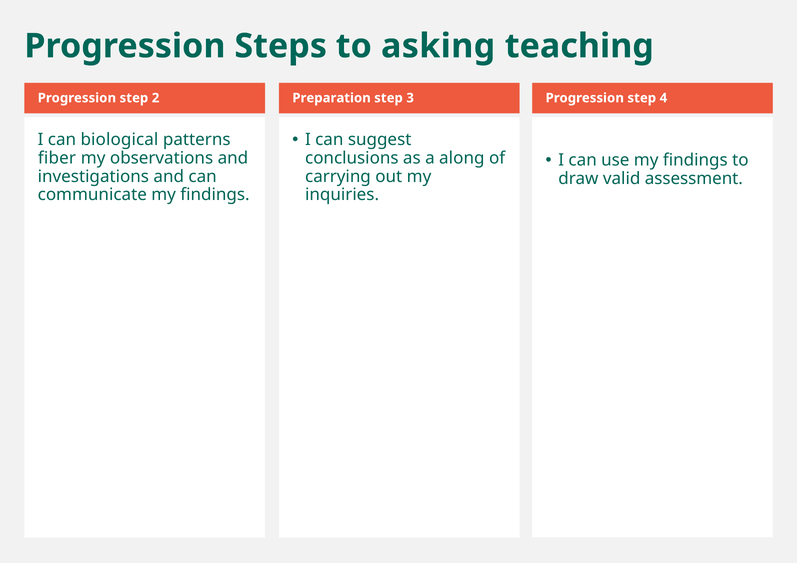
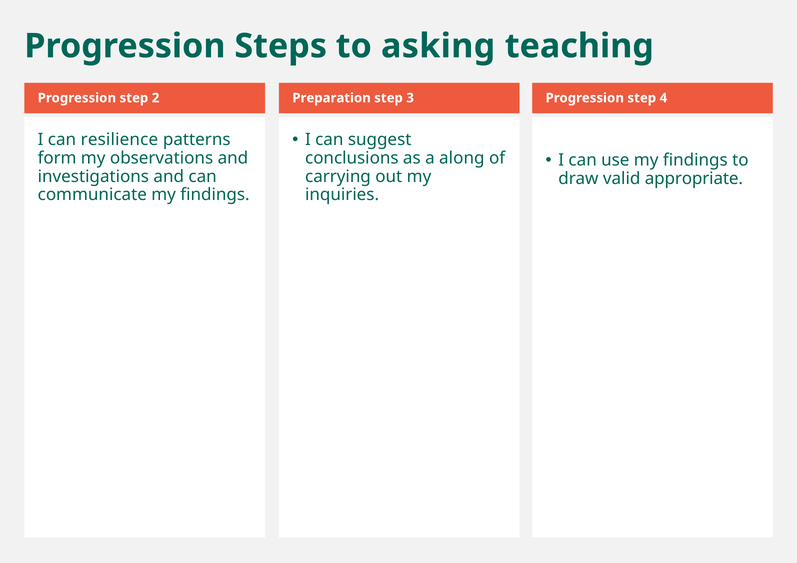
biological: biological -> resilience
fiber: fiber -> form
assessment: assessment -> appropriate
